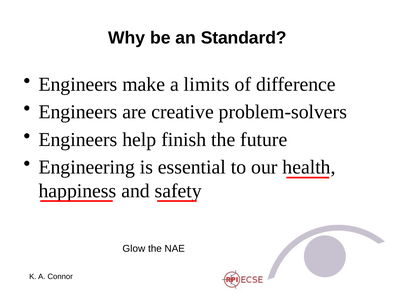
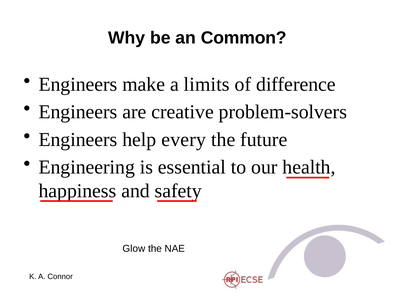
Standard: Standard -> Common
finish: finish -> every
